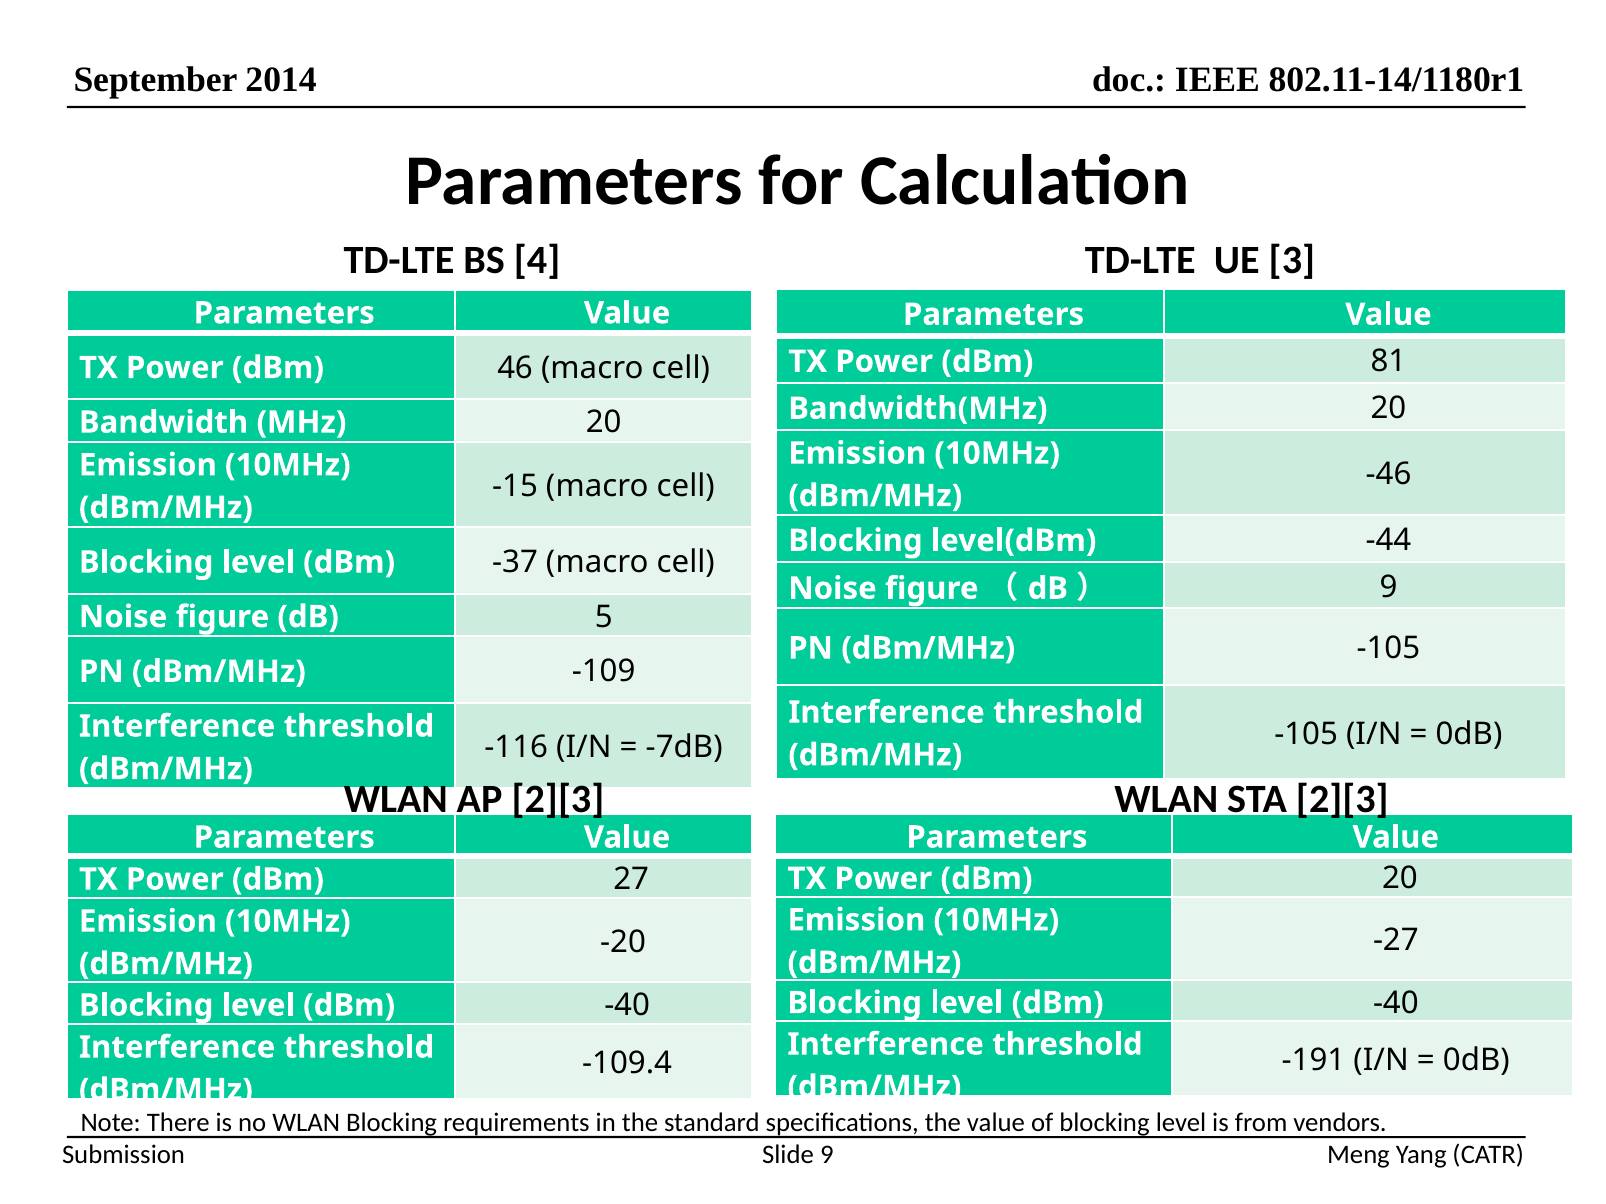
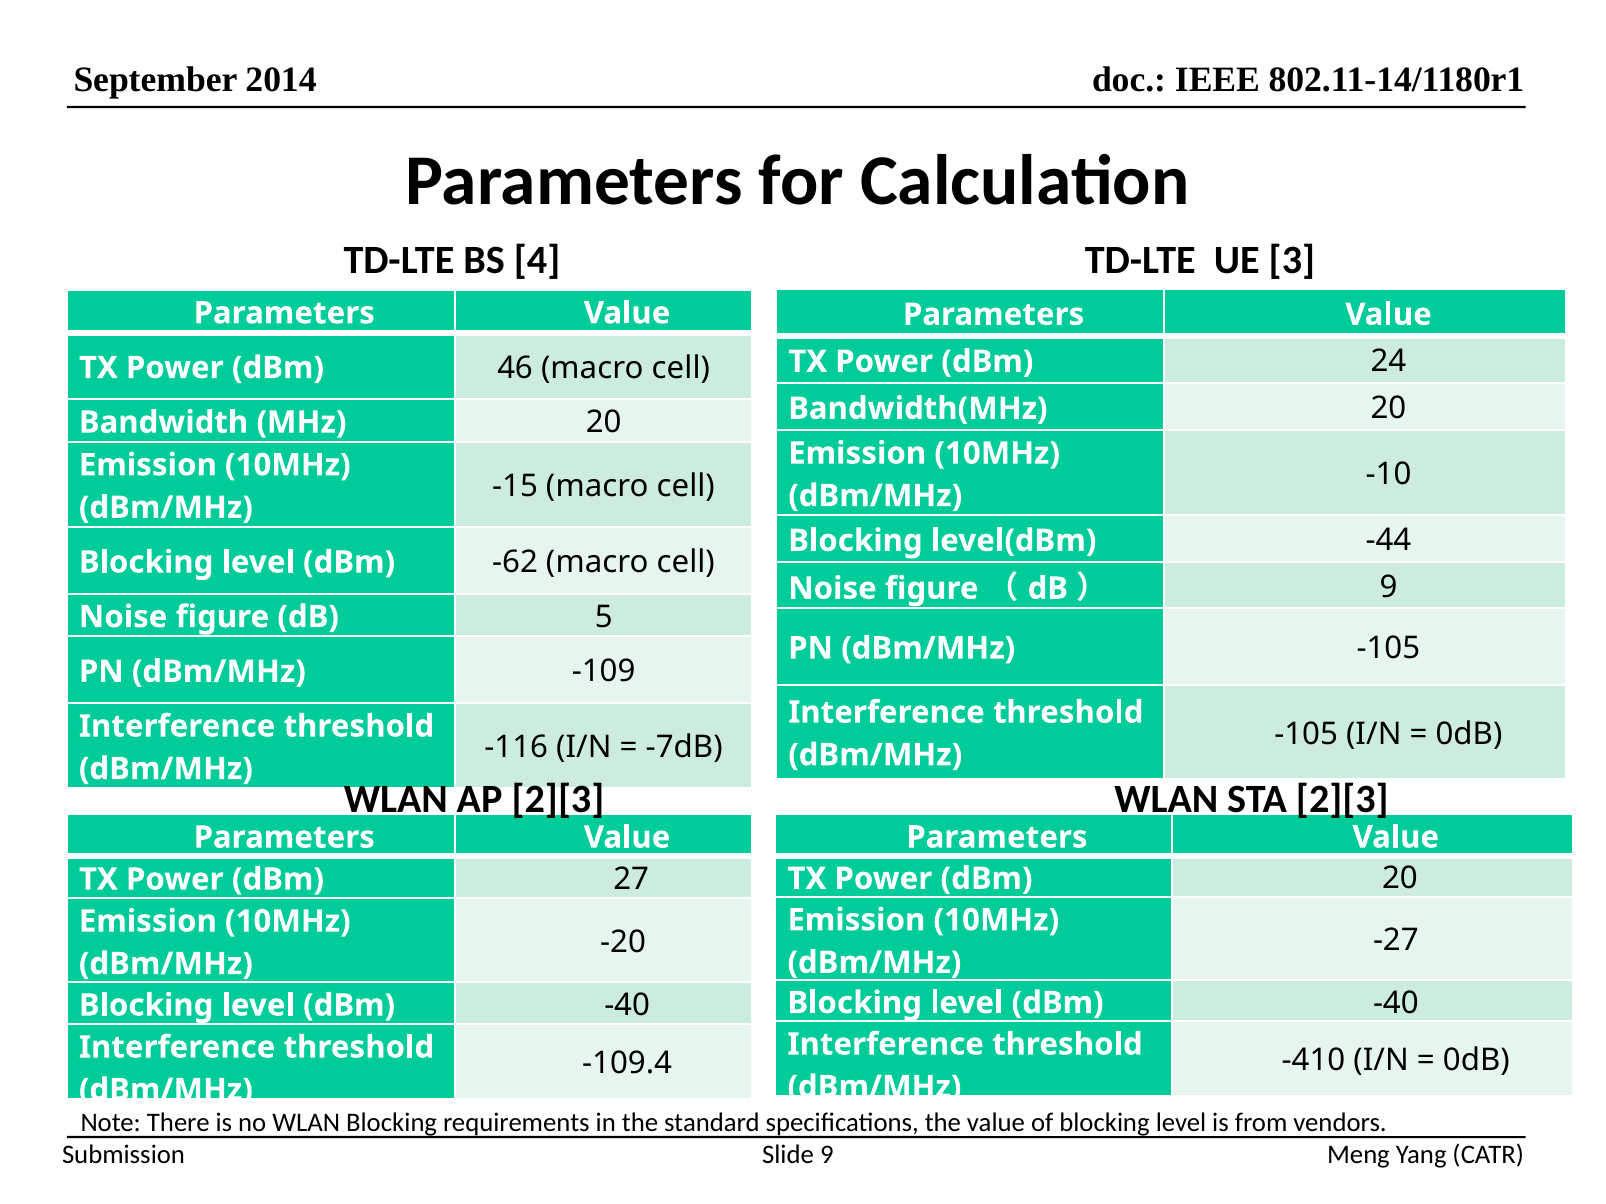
81: 81 -> 24
-46: -46 -> -10
-37: -37 -> -62
-191: -191 -> -410
